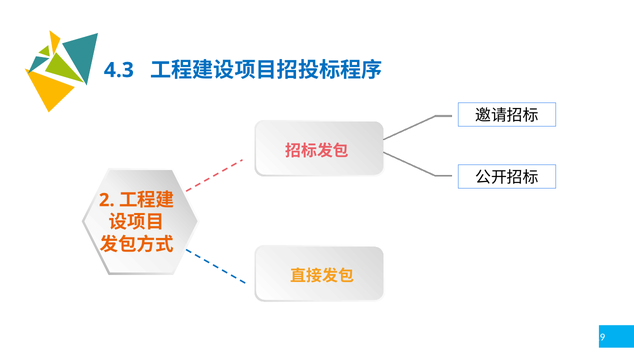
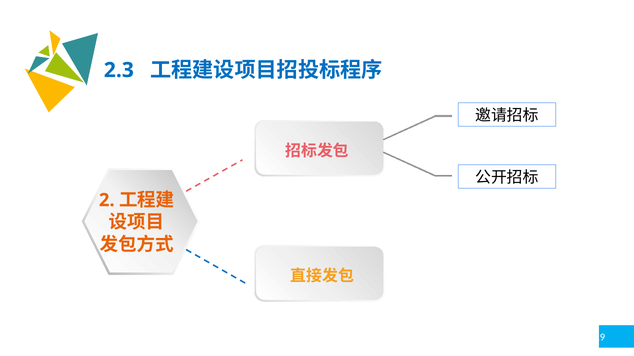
4.3: 4.3 -> 2.3
